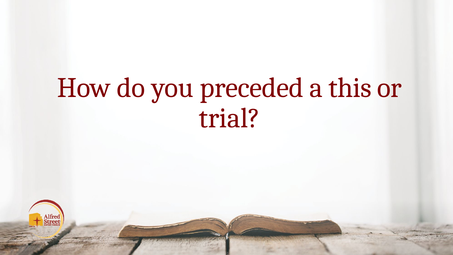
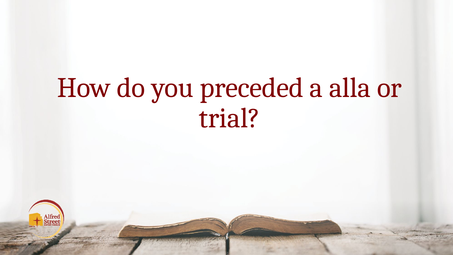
this: this -> alla
